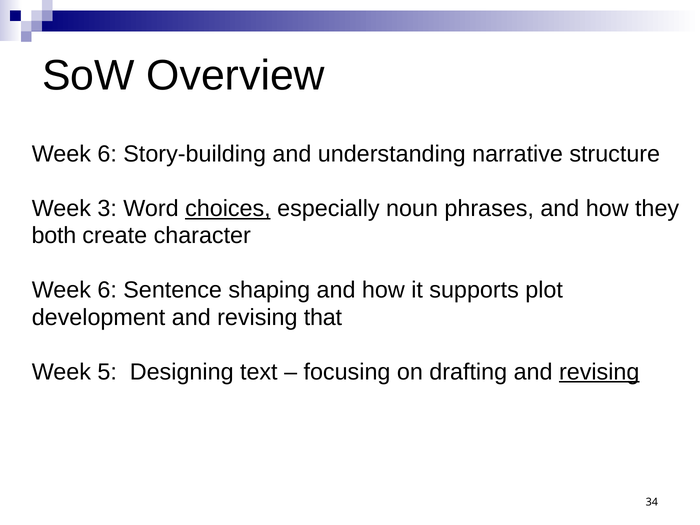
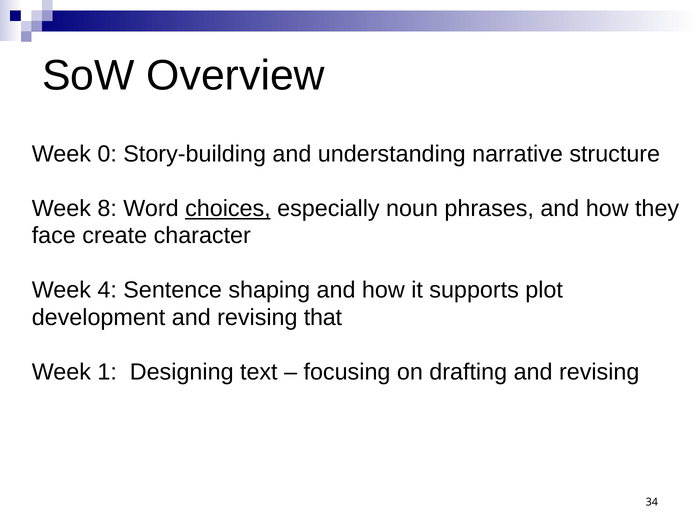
6 at (107, 154): 6 -> 0
3: 3 -> 8
both: both -> face
6 at (107, 290): 6 -> 4
5: 5 -> 1
revising at (599, 372) underline: present -> none
